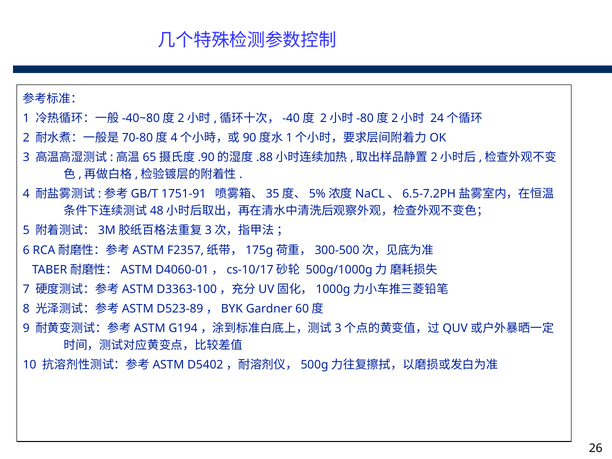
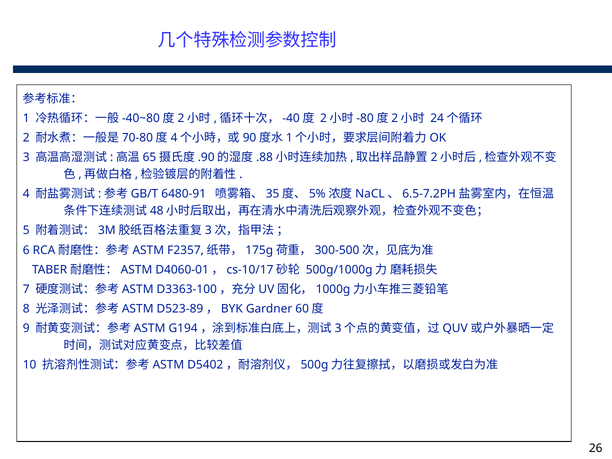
1751-91: 1751-91 -> 6480-91
